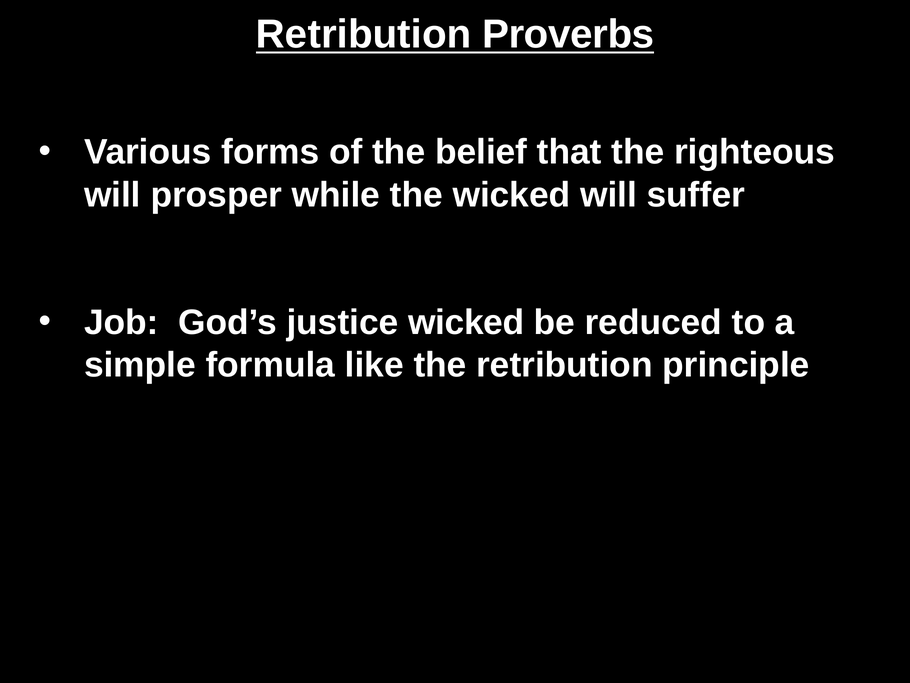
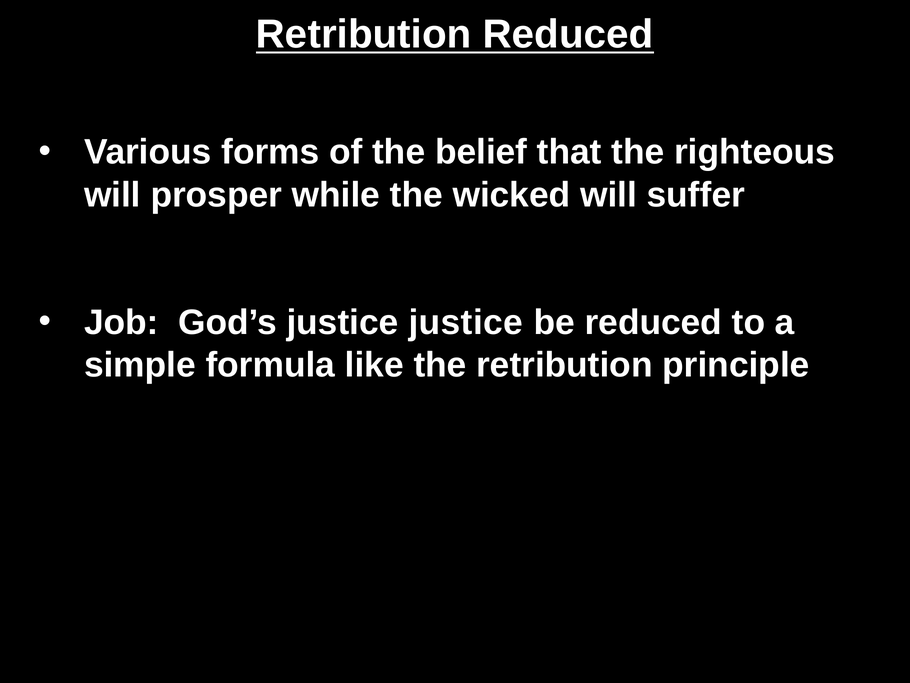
Retribution Proverbs: Proverbs -> Reduced
justice wicked: wicked -> justice
